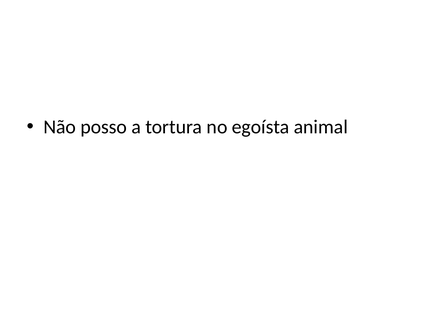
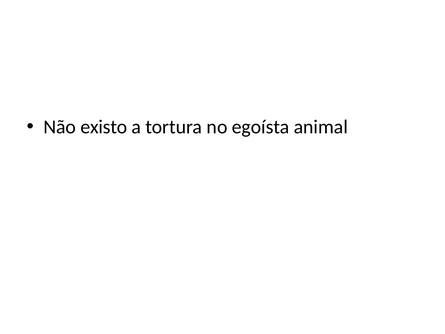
posso: posso -> existo
